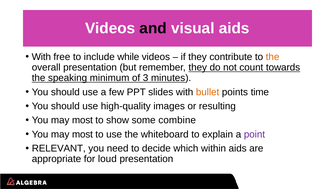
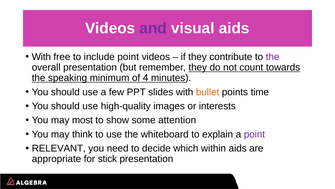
and colour: black -> purple
include while: while -> point
the at (273, 57) colour: orange -> purple
3: 3 -> 4
resulting: resulting -> interests
combine: combine -> attention
most at (82, 134): most -> think
loud: loud -> stick
